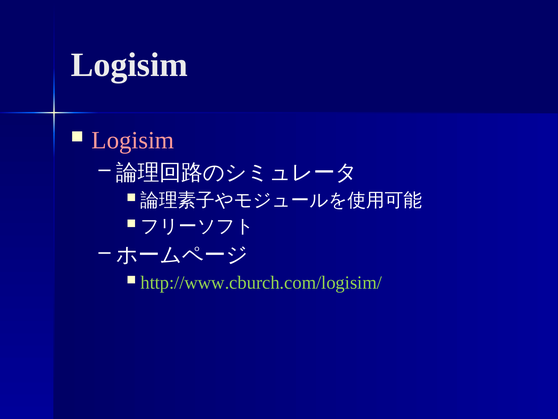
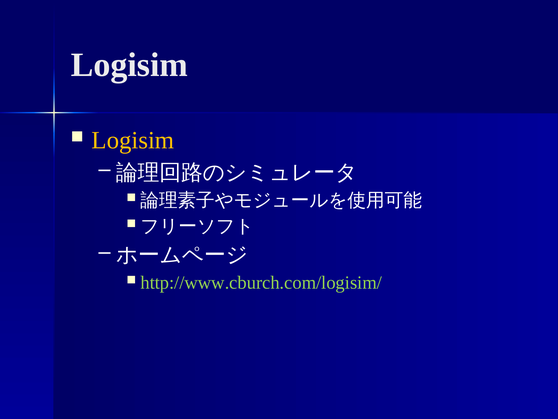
Logisim at (133, 140) colour: pink -> yellow
